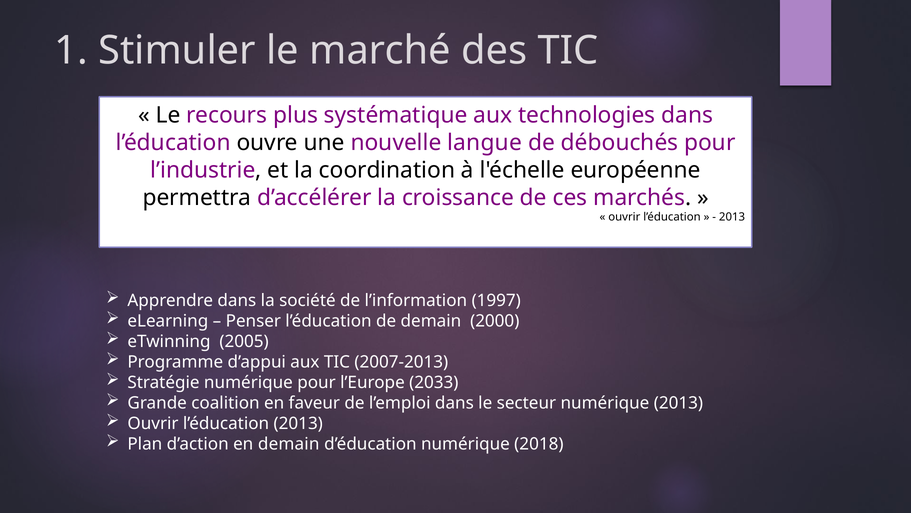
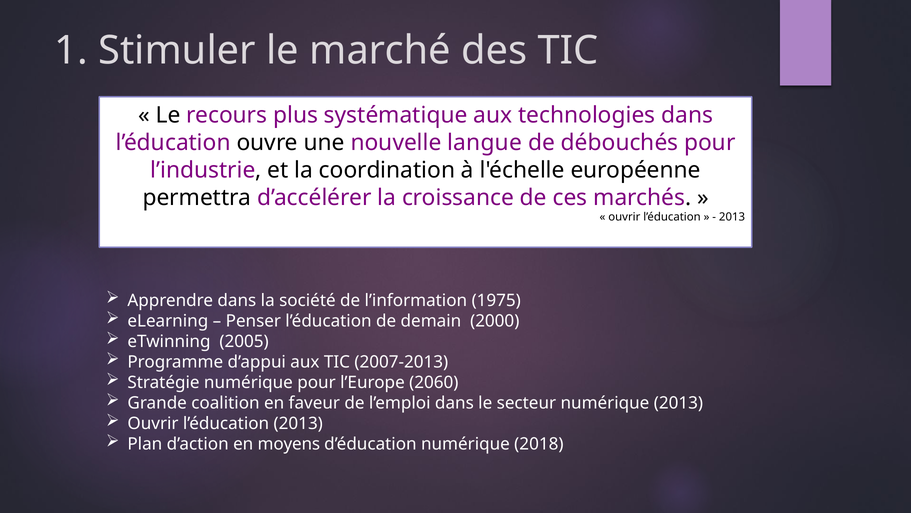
1997: 1997 -> 1975
2033: 2033 -> 2060
en demain: demain -> moyens
